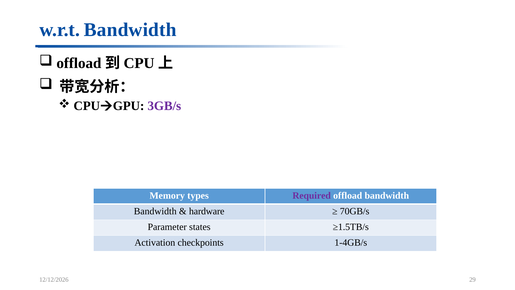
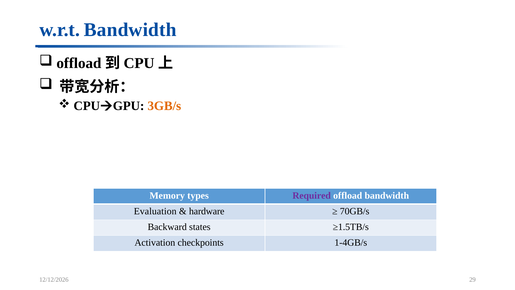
3GB/s colour: purple -> orange
Bandwidth at (155, 211): Bandwidth -> Evaluation
Parameter: Parameter -> Backward
